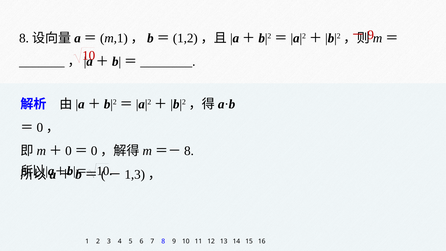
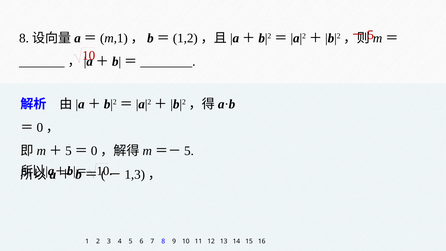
9 at (371, 35): 9 -> 5
0 at (68, 151): 0 -> 5
8 at (189, 151): 8 -> 5
